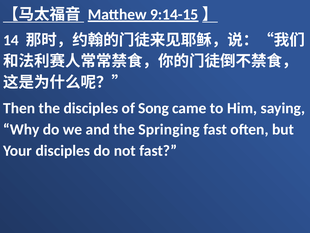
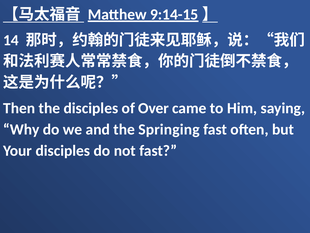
Song: Song -> Over
